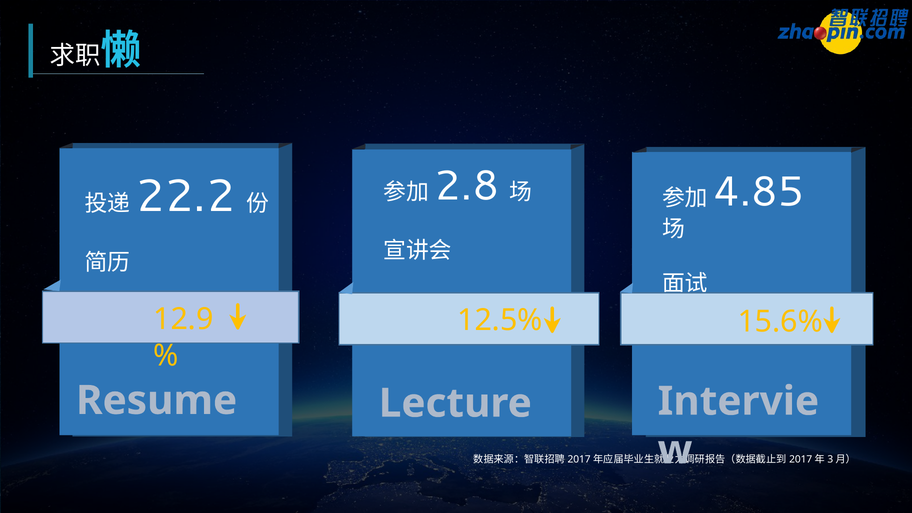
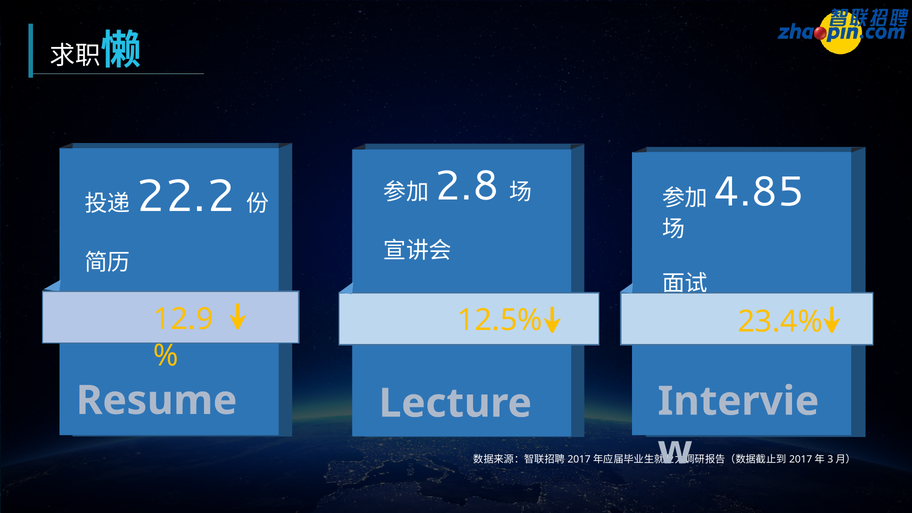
15.6%: 15.6% -> 23.4%
